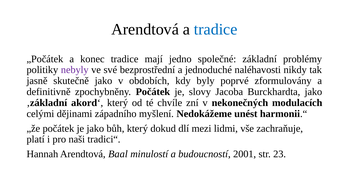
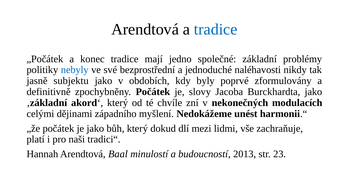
nebyly colour: purple -> blue
skutečně: skutečně -> subjektu
2001: 2001 -> 2013
